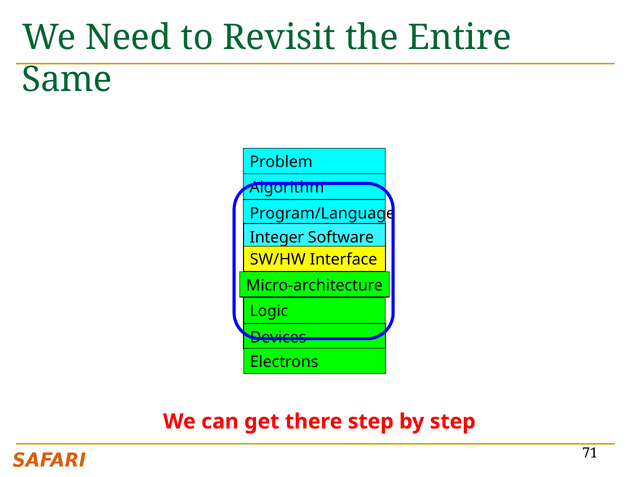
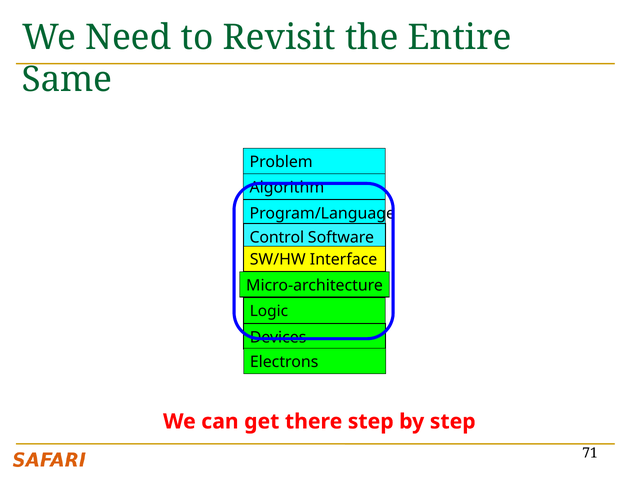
Integer: Integer -> Control
